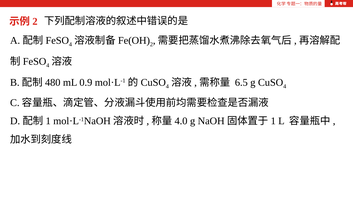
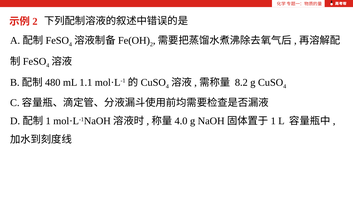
0.9: 0.9 -> 1.1
6.5: 6.5 -> 8.2
